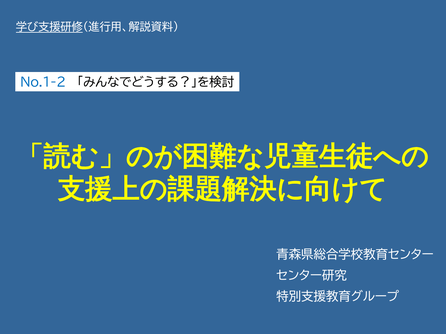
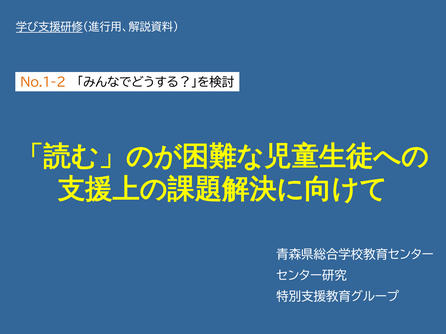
No.1-2 colour: blue -> orange
